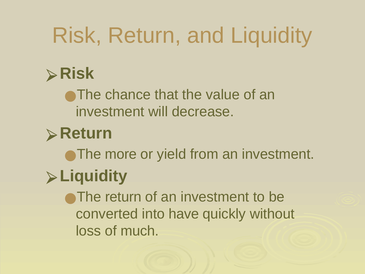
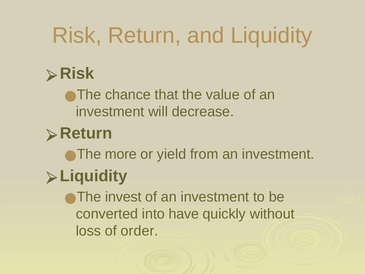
The return: return -> invest
much: much -> order
